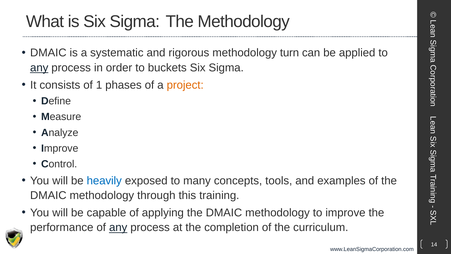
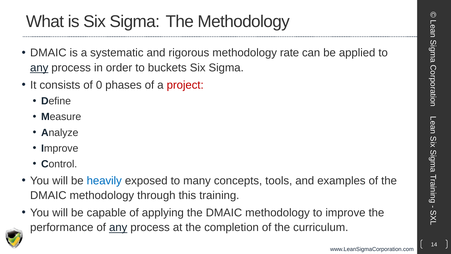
turn: turn -> rate
1: 1 -> 0
project colour: orange -> red
